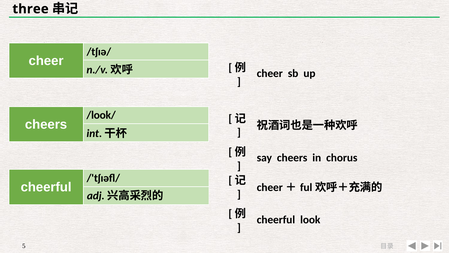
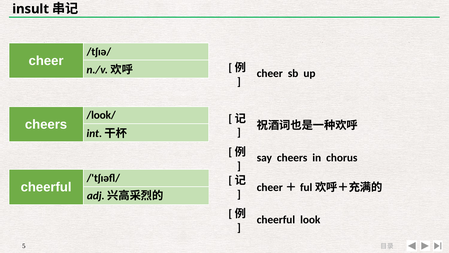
three: three -> insult
